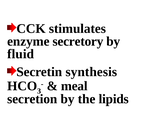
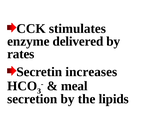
secretory: secretory -> delivered
fluid: fluid -> rates
synthesis: synthesis -> increases
